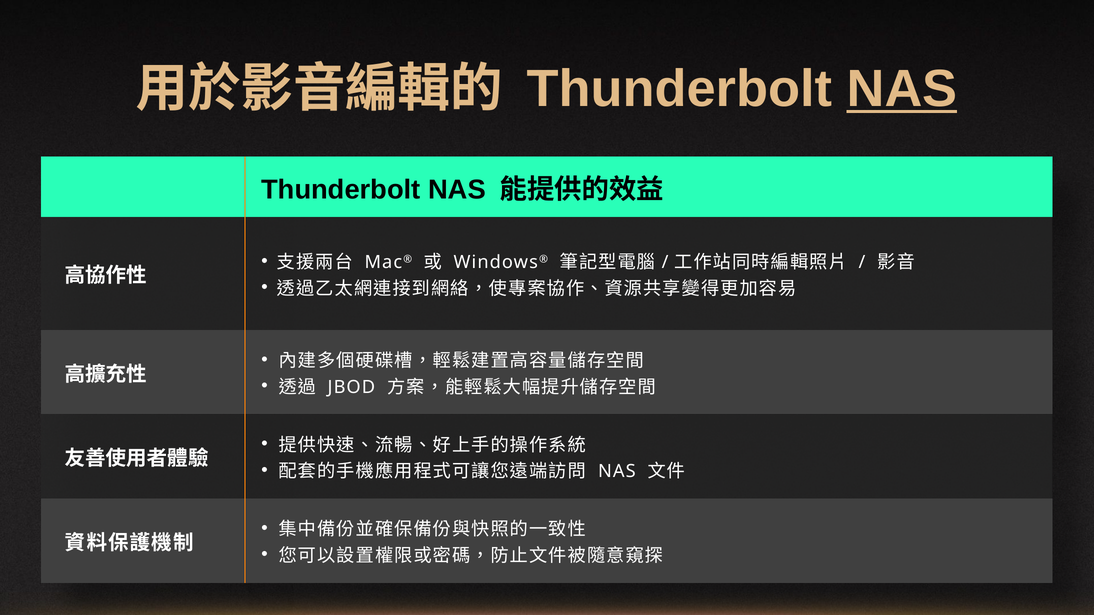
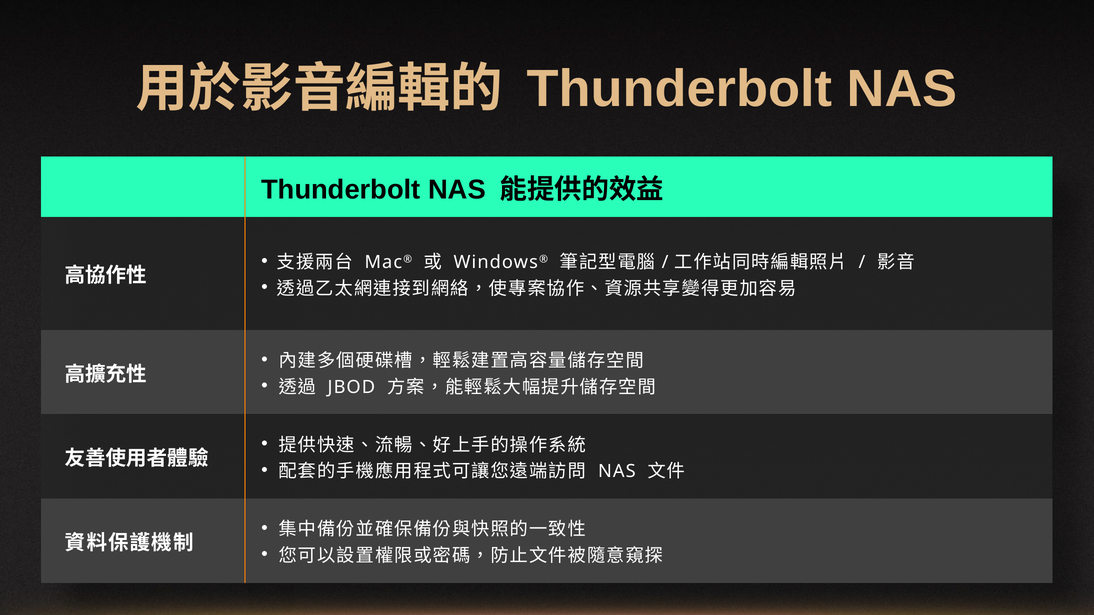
NAS at (902, 89) underline: present -> none
